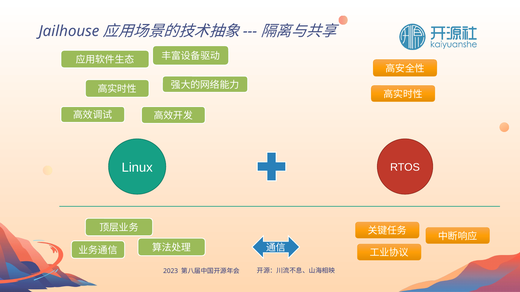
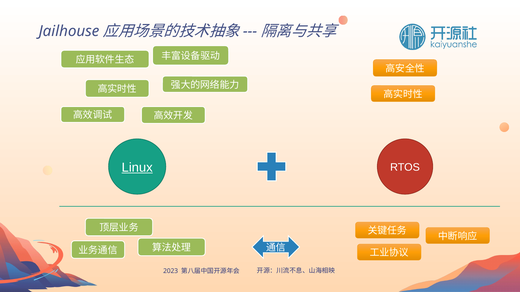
Linux underline: none -> present
